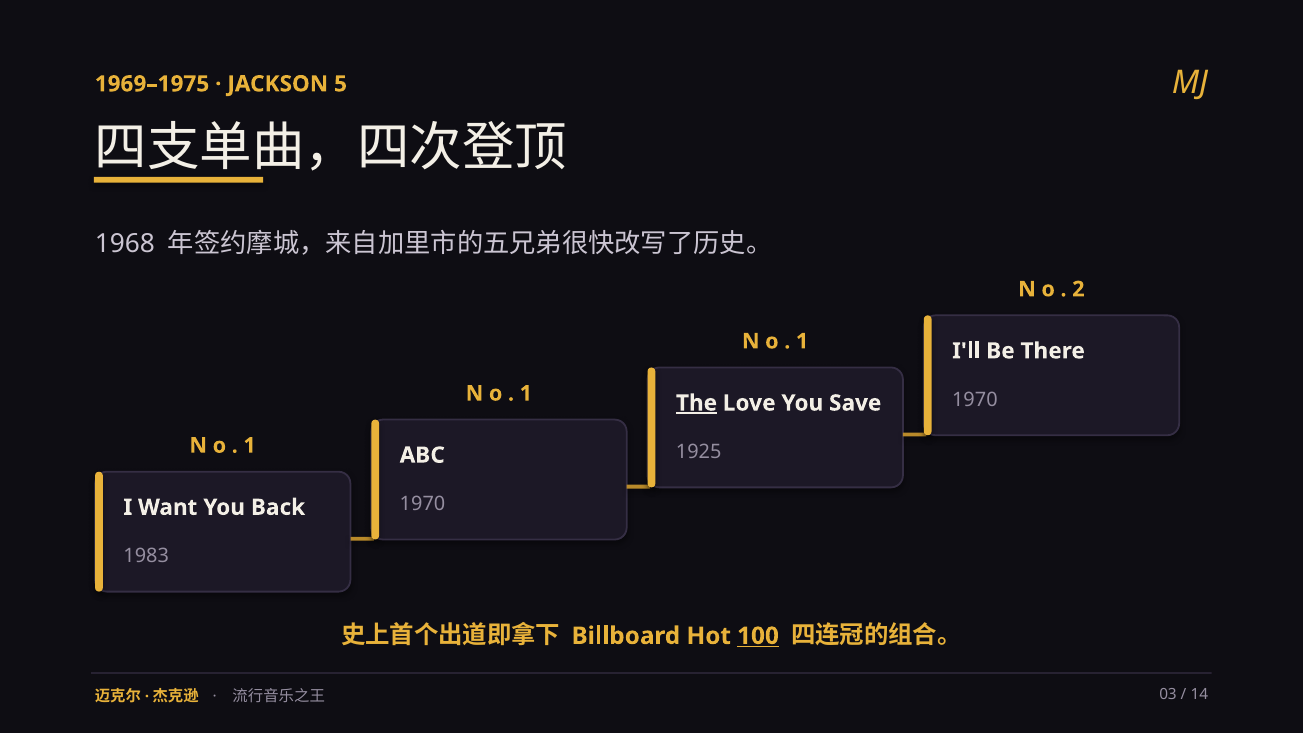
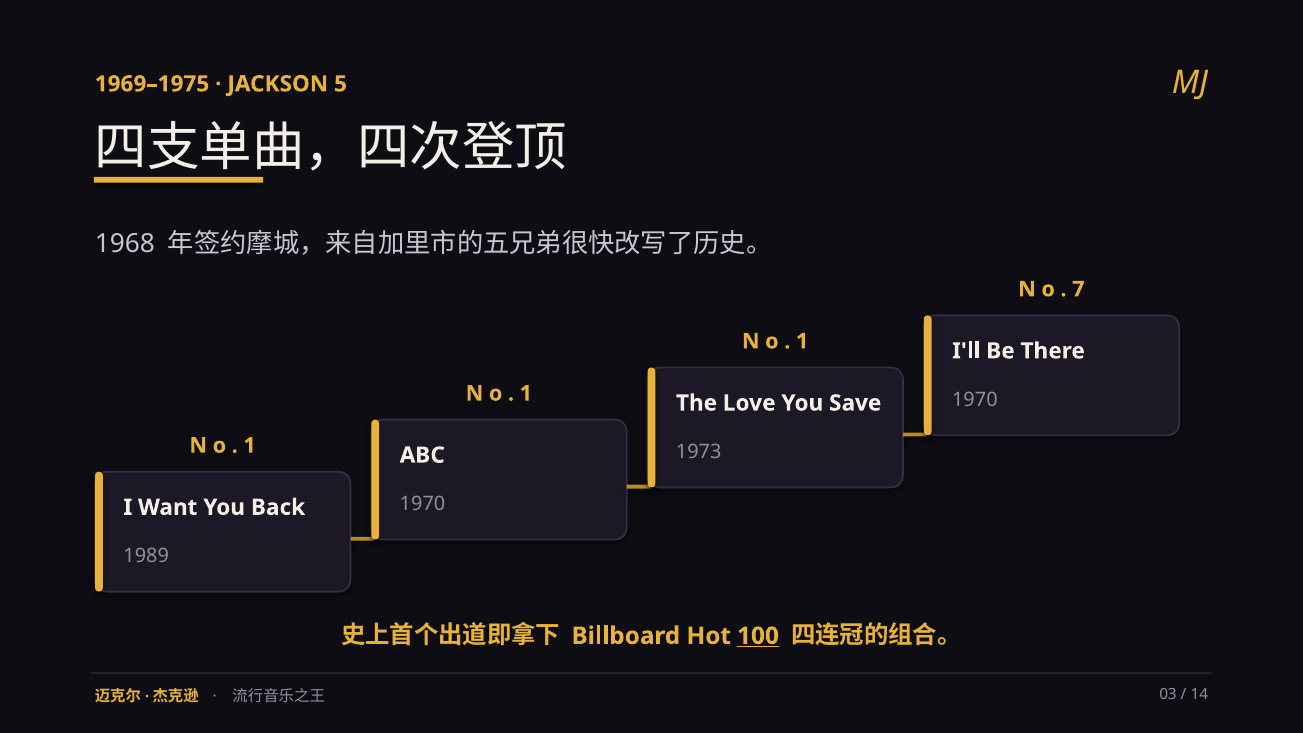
2: 2 -> 7
The underline: present -> none
1925: 1925 -> 1973
1983: 1983 -> 1989
